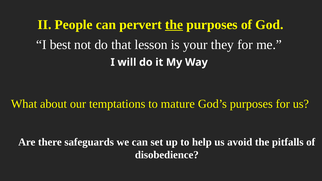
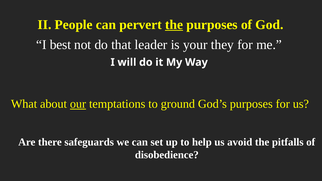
lesson: lesson -> leader
our underline: none -> present
mature: mature -> ground
